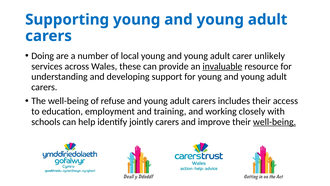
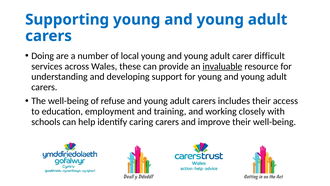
unlikely: unlikely -> difficult
jointly: jointly -> caring
well-being at (275, 122) underline: present -> none
